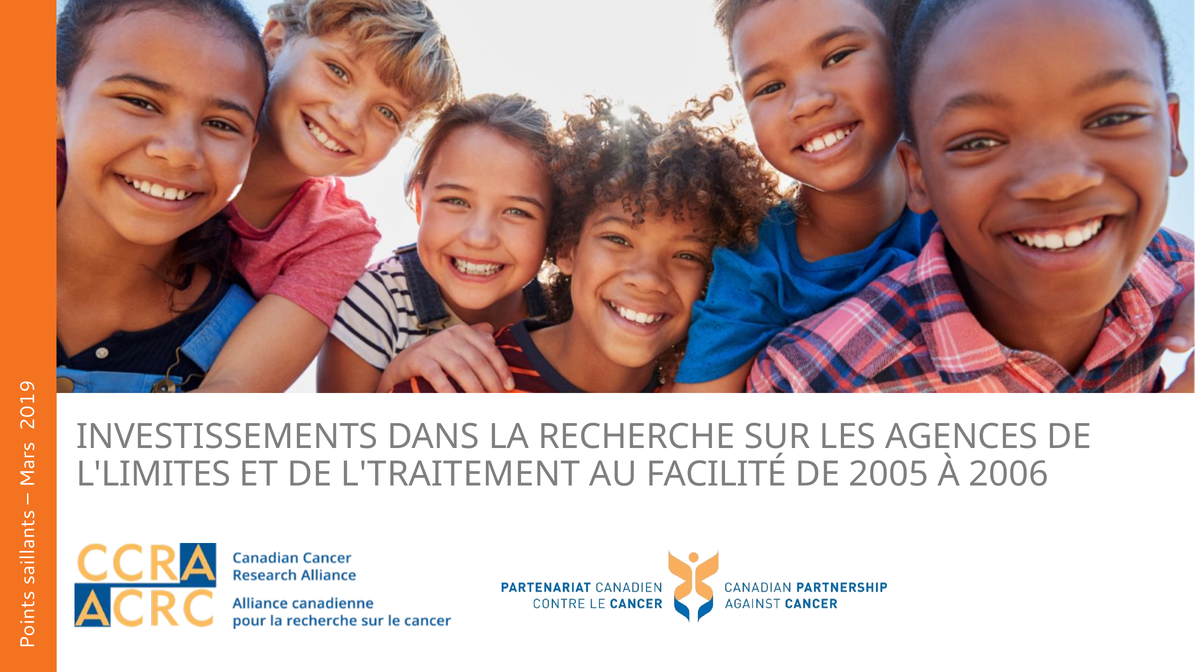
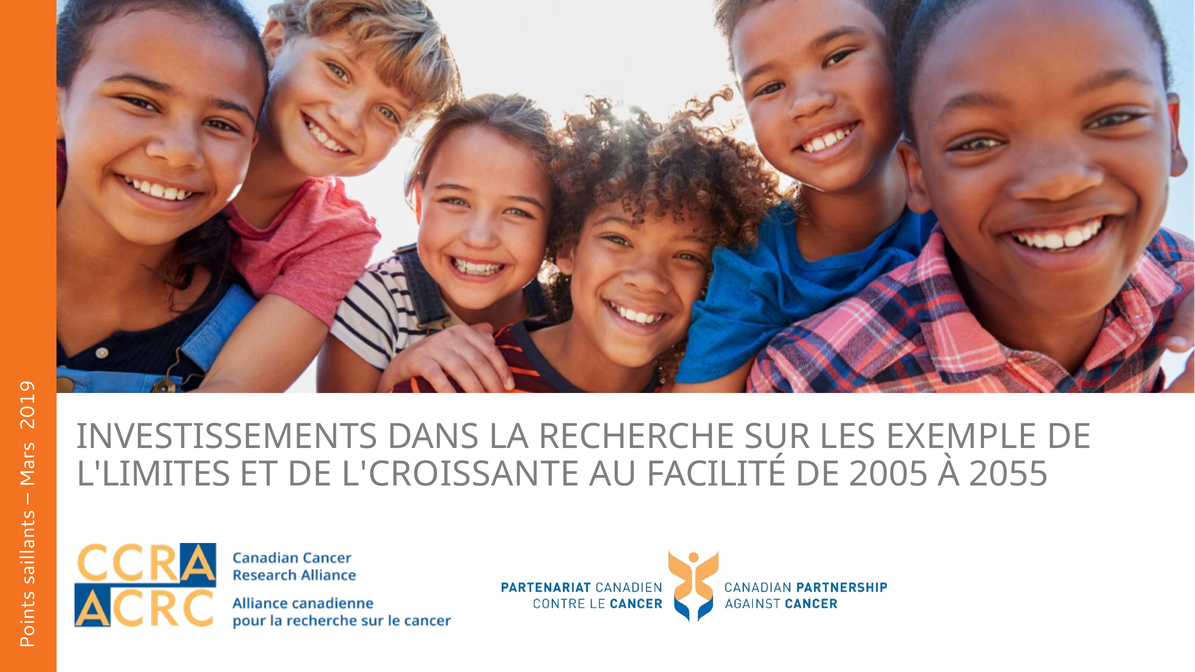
AGENCES: AGENCES -> EXEMPLE
L'TRAITEMENT: L'TRAITEMENT -> L'CROISSANTE
2006: 2006 -> 2055
